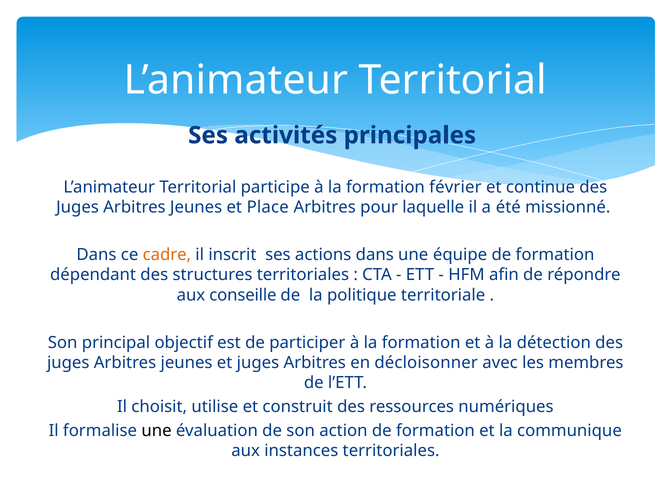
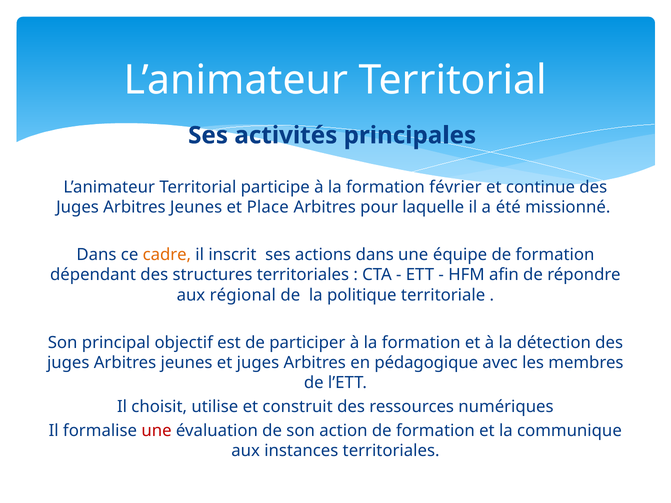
conseille: conseille -> régional
décloisonner: décloisonner -> pédagogique
une at (157, 431) colour: black -> red
